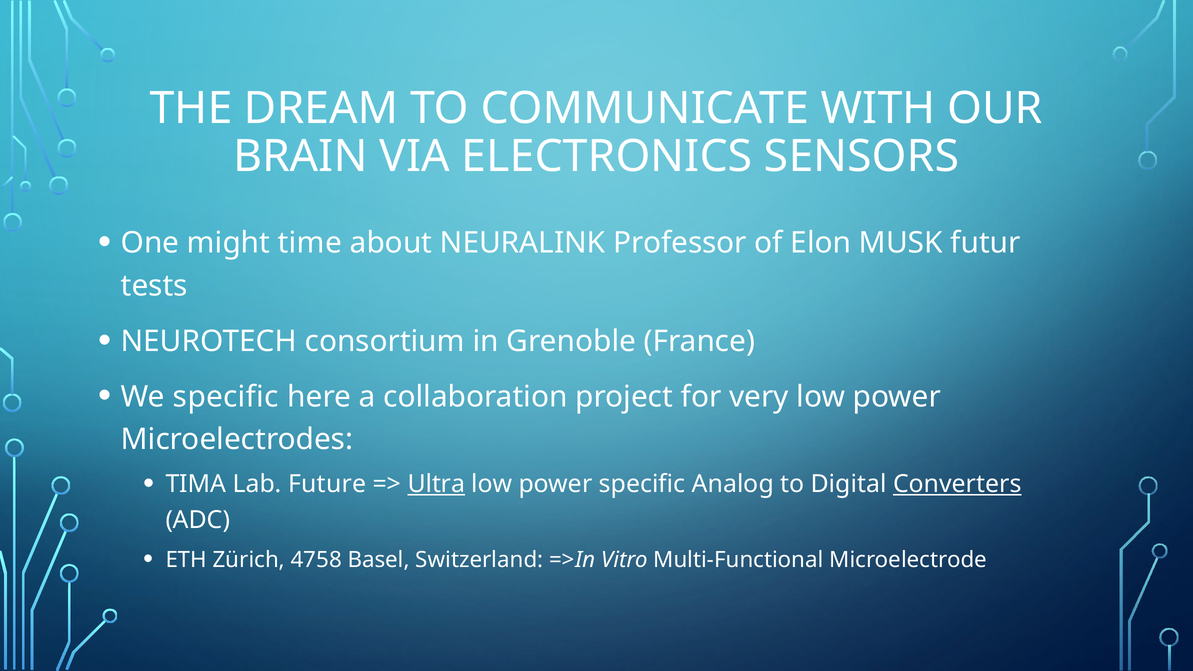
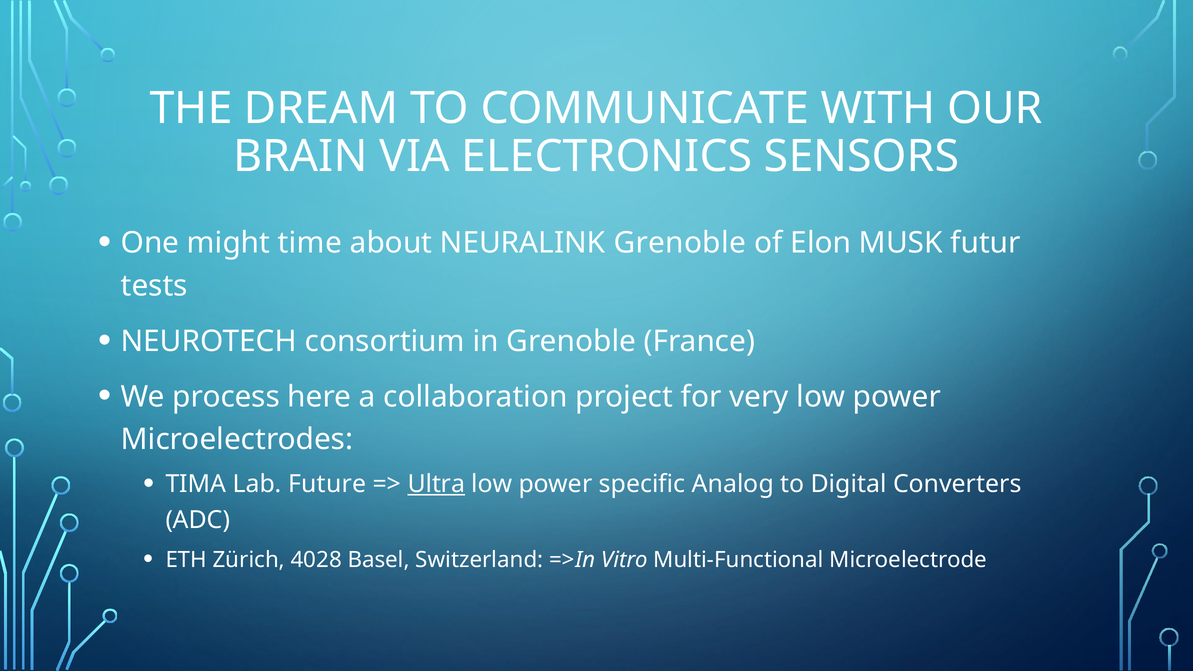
NEURALINK Professor: Professor -> Grenoble
We specific: specific -> process
Converters underline: present -> none
4758: 4758 -> 4028
